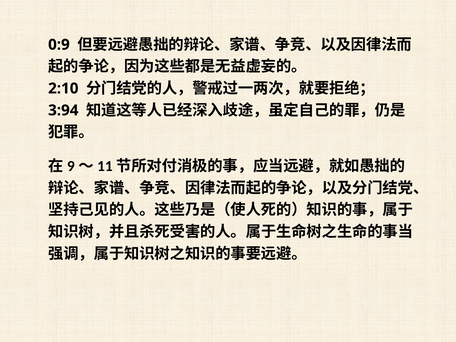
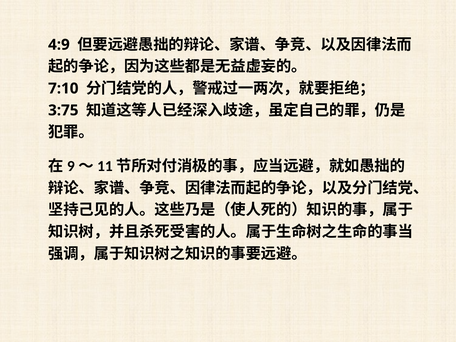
0:9: 0:9 -> 4:9
2:10: 2:10 -> 7:10
3:94: 3:94 -> 3:75
